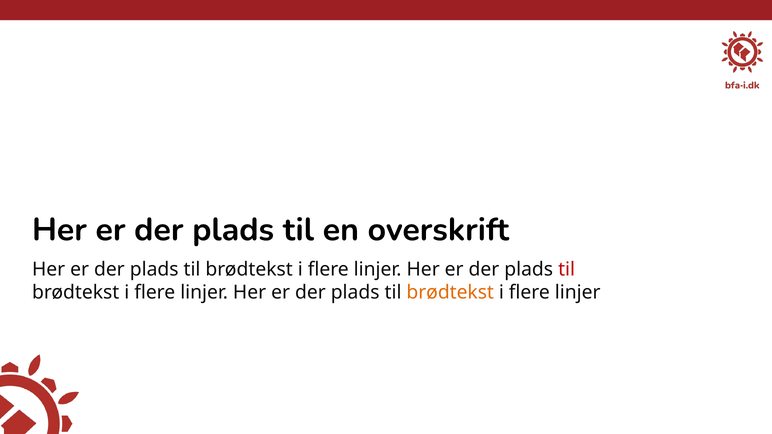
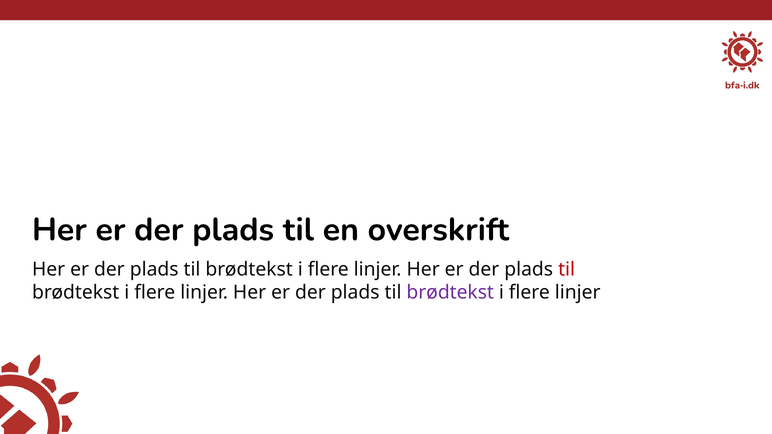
brødtekst at (450, 293) colour: orange -> purple
